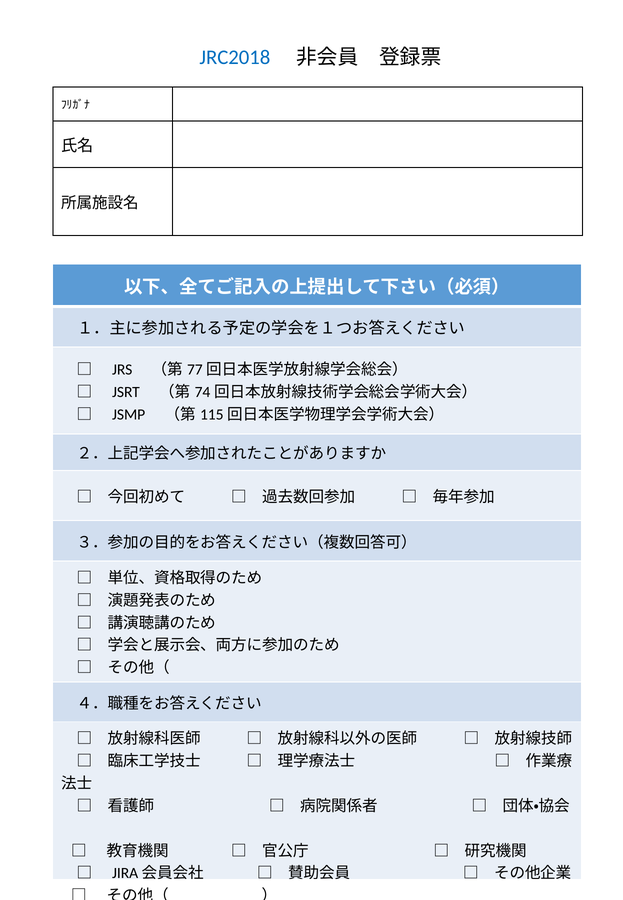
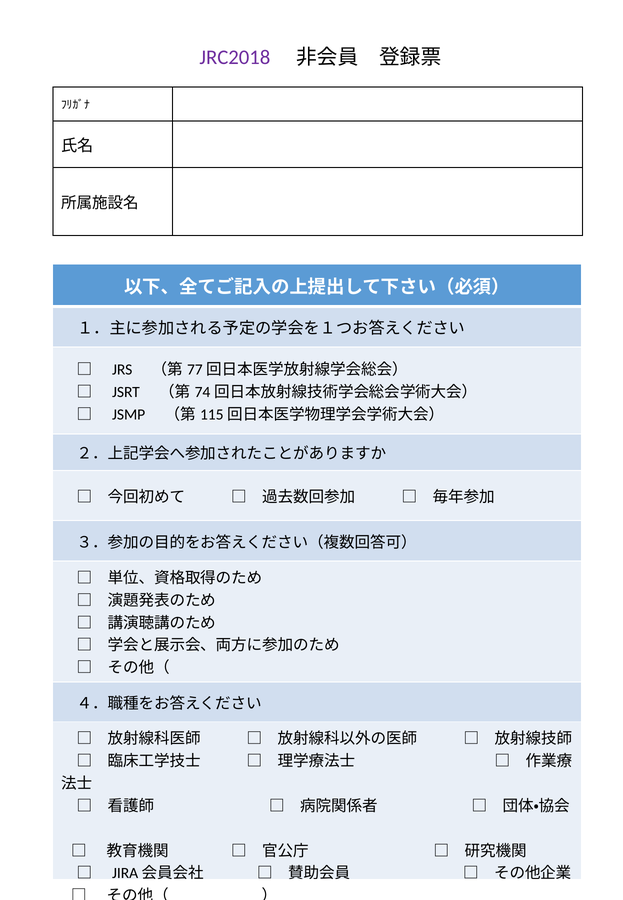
JRC2018 colour: blue -> purple
